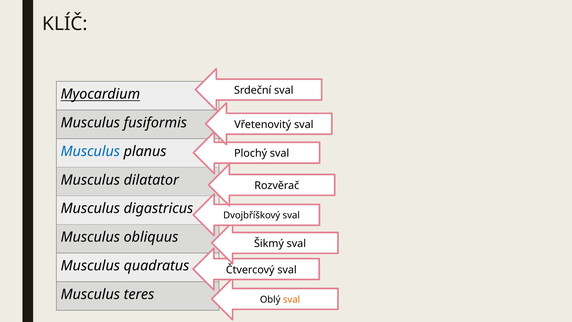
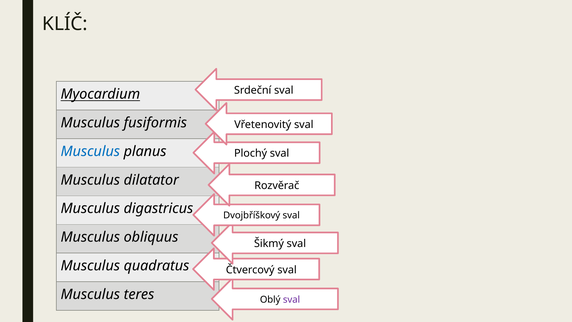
sval at (292, 299) colour: orange -> purple
